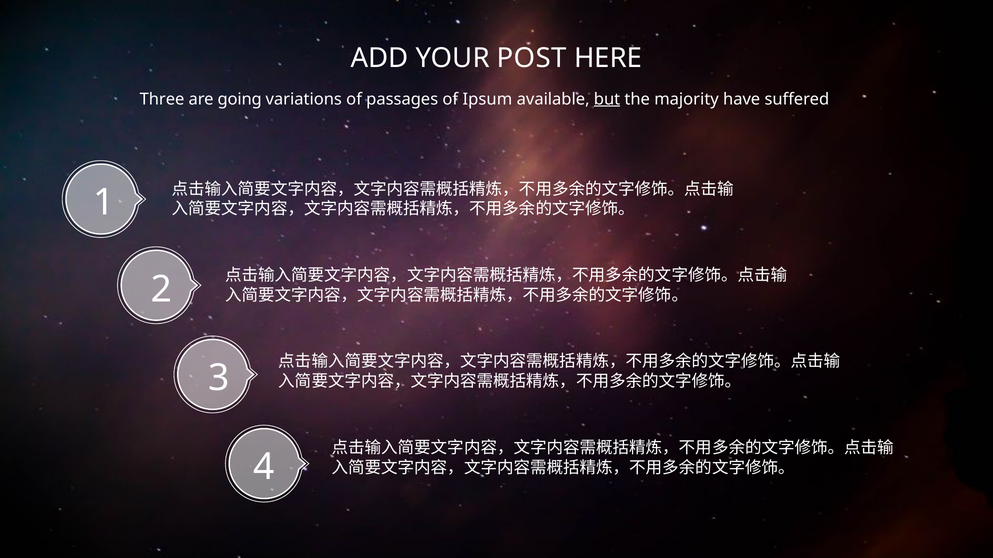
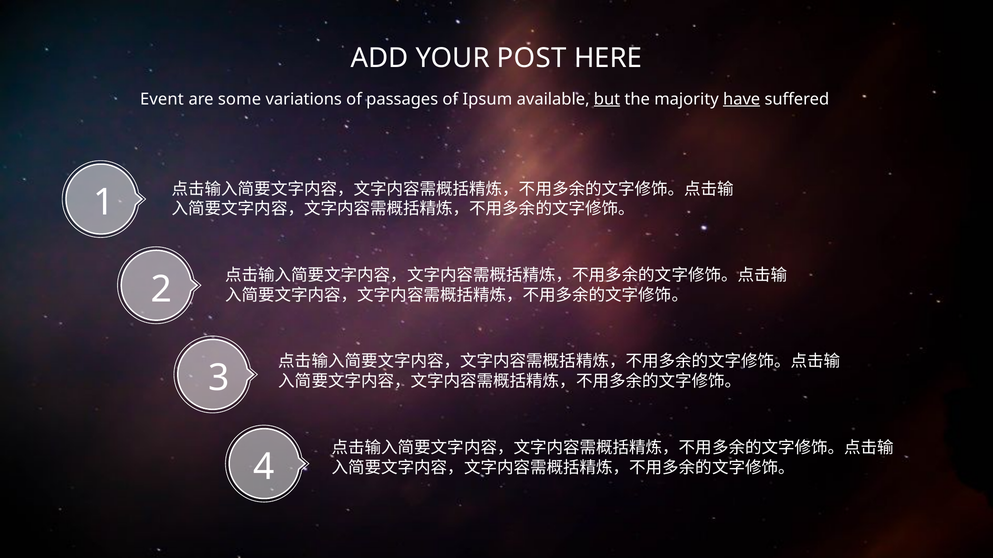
Three: Three -> Event
going: going -> some
have underline: none -> present
